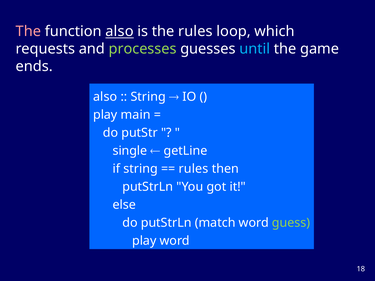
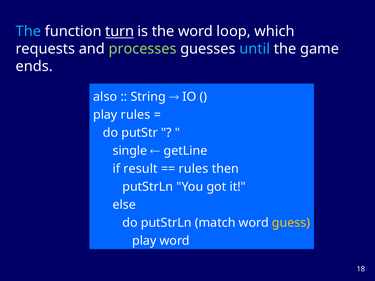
The at (28, 31) colour: pink -> light blue
function also: also -> turn
the rules: rules -> word
play main: main -> rules
if string: string -> result
guess colour: light green -> yellow
